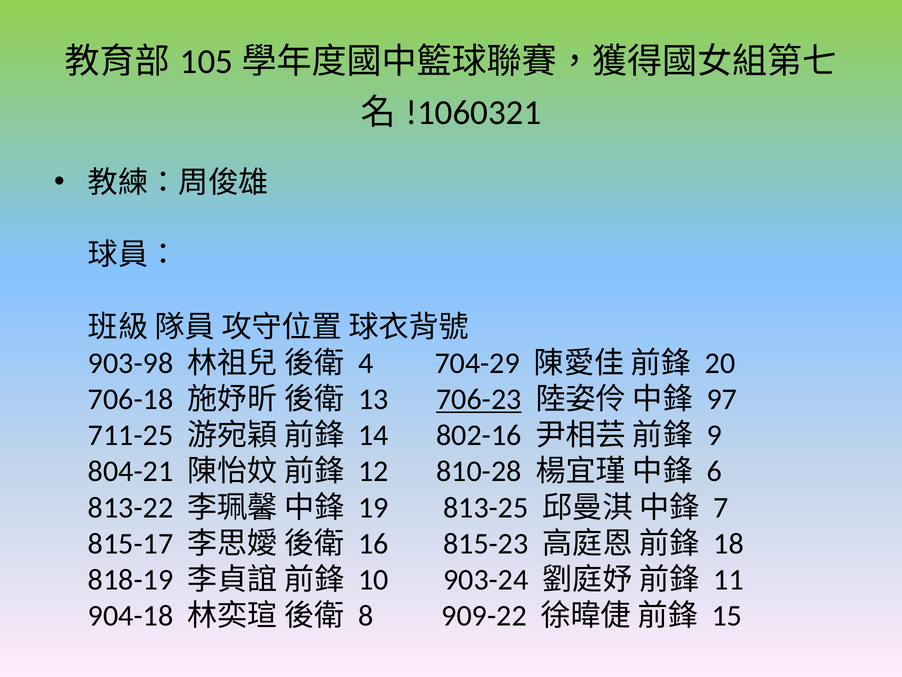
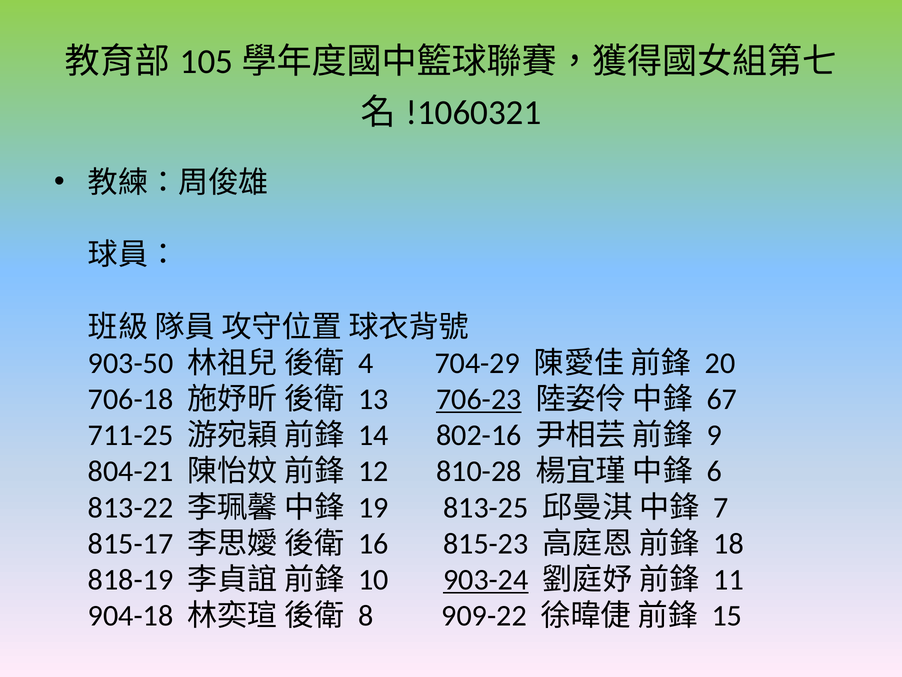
903-98: 903-98 -> 903-50
97: 97 -> 67
903-24 underline: none -> present
